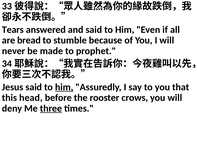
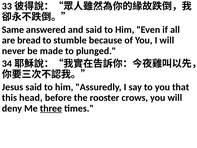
Tears: Tears -> Same
prophet: prophet -> plunged
him at (64, 87) underline: present -> none
